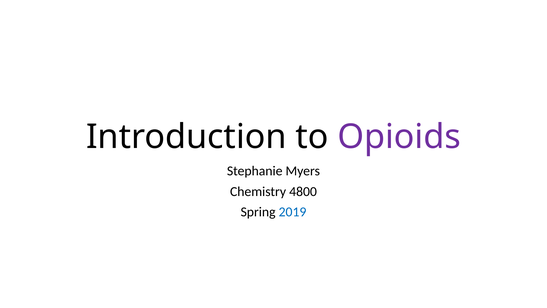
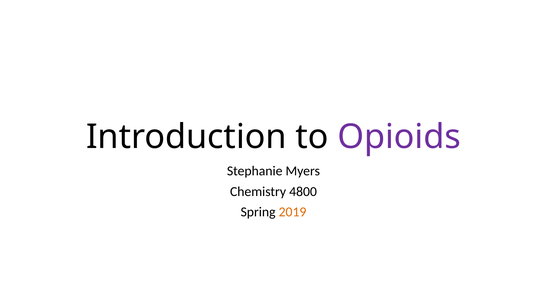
2019 colour: blue -> orange
